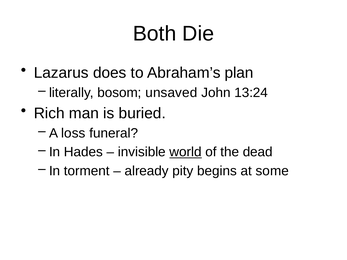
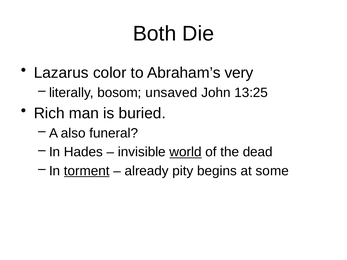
does: does -> color
plan: plan -> very
13:24: 13:24 -> 13:25
loss: loss -> also
torment underline: none -> present
